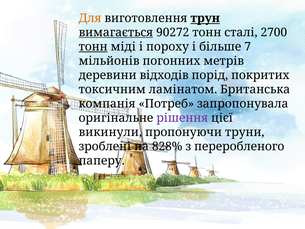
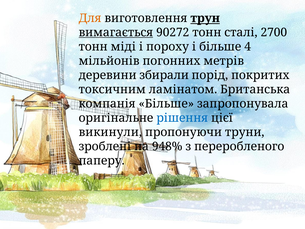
тонн at (93, 47) underline: present -> none
7: 7 -> 4
відходів: відходів -> збирали
компанія Потреб: Потреб -> Більше
рішення colour: purple -> blue
828%: 828% -> 948%
